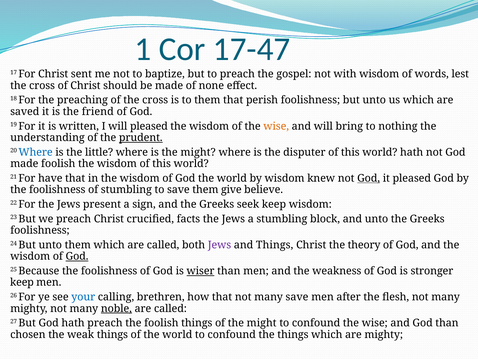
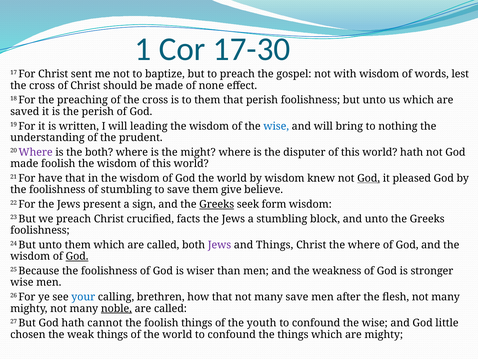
17-47: 17-47 -> 17-30
the friend: friend -> perish
will pleased: pleased -> leading
wise at (276, 126) colour: orange -> blue
prudent underline: present -> none
Where at (36, 152) colour: blue -> purple
the little: little -> both
Greeks at (217, 204) underline: none -> present
seek keep: keep -> form
the theory: theory -> where
wiser underline: present -> none
keep at (22, 282): keep -> wise
hath preach: preach -> cannot
of the might: might -> youth
God than: than -> little
